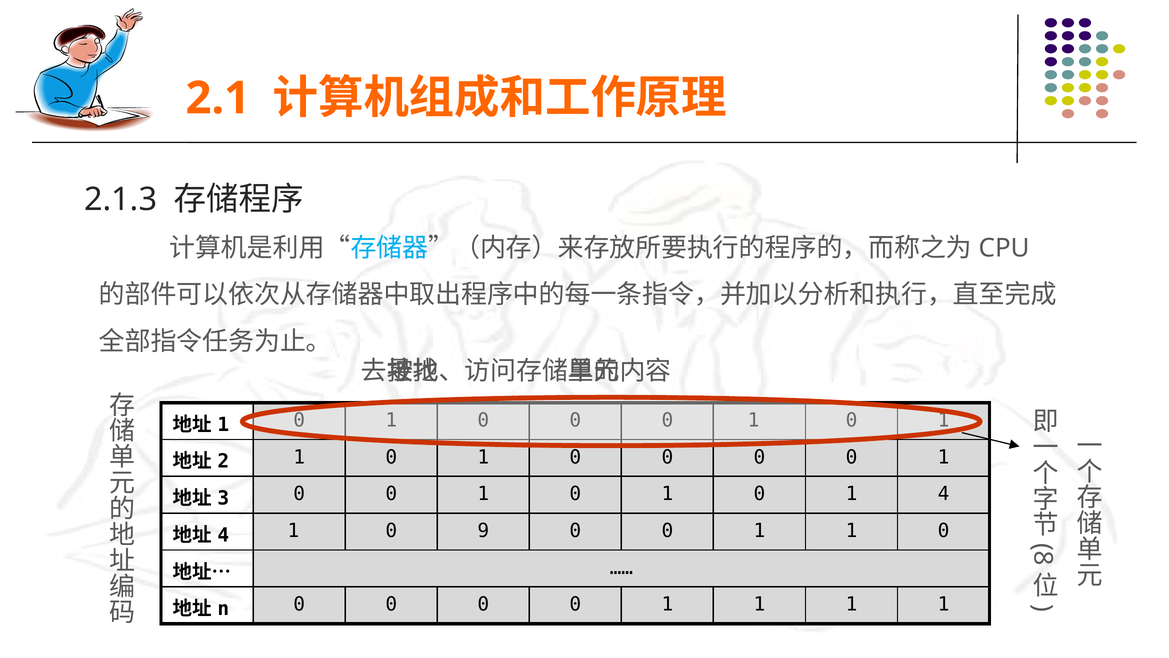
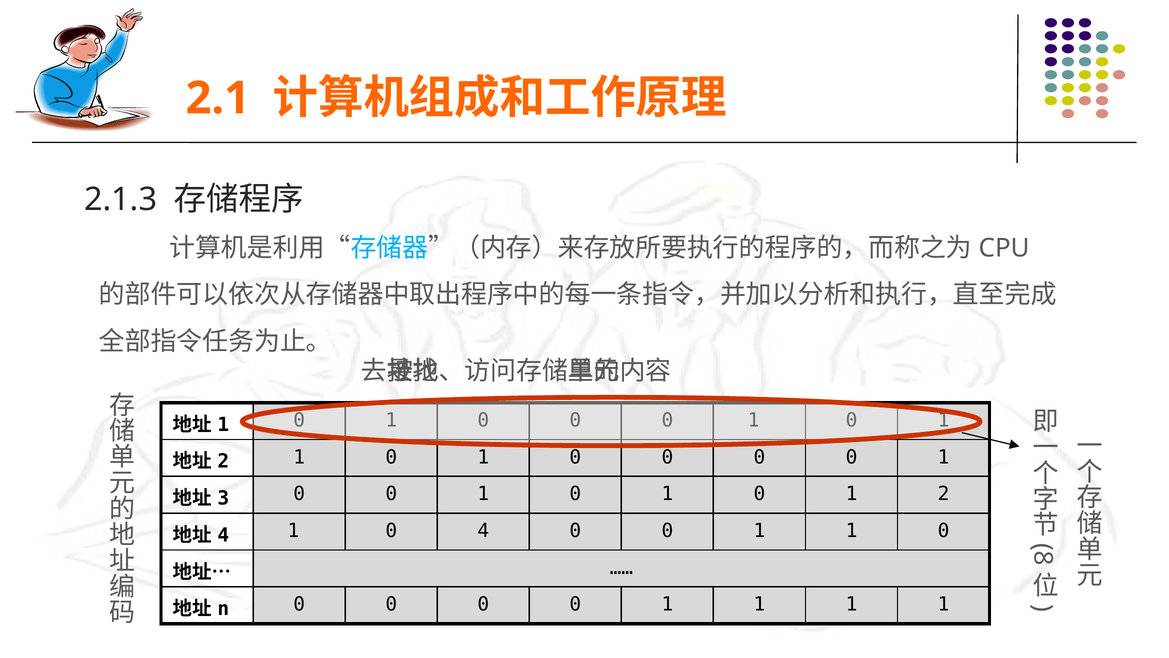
1 4: 4 -> 2
0 9: 9 -> 4
